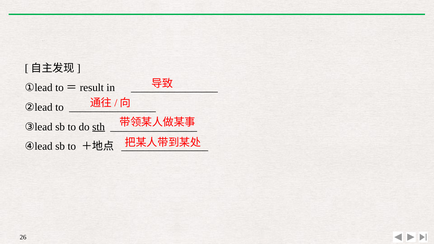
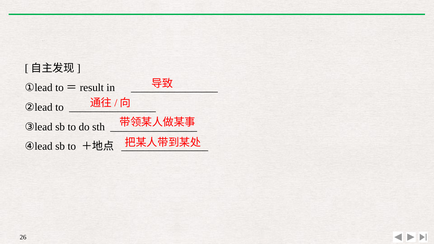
sth underline: present -> none
